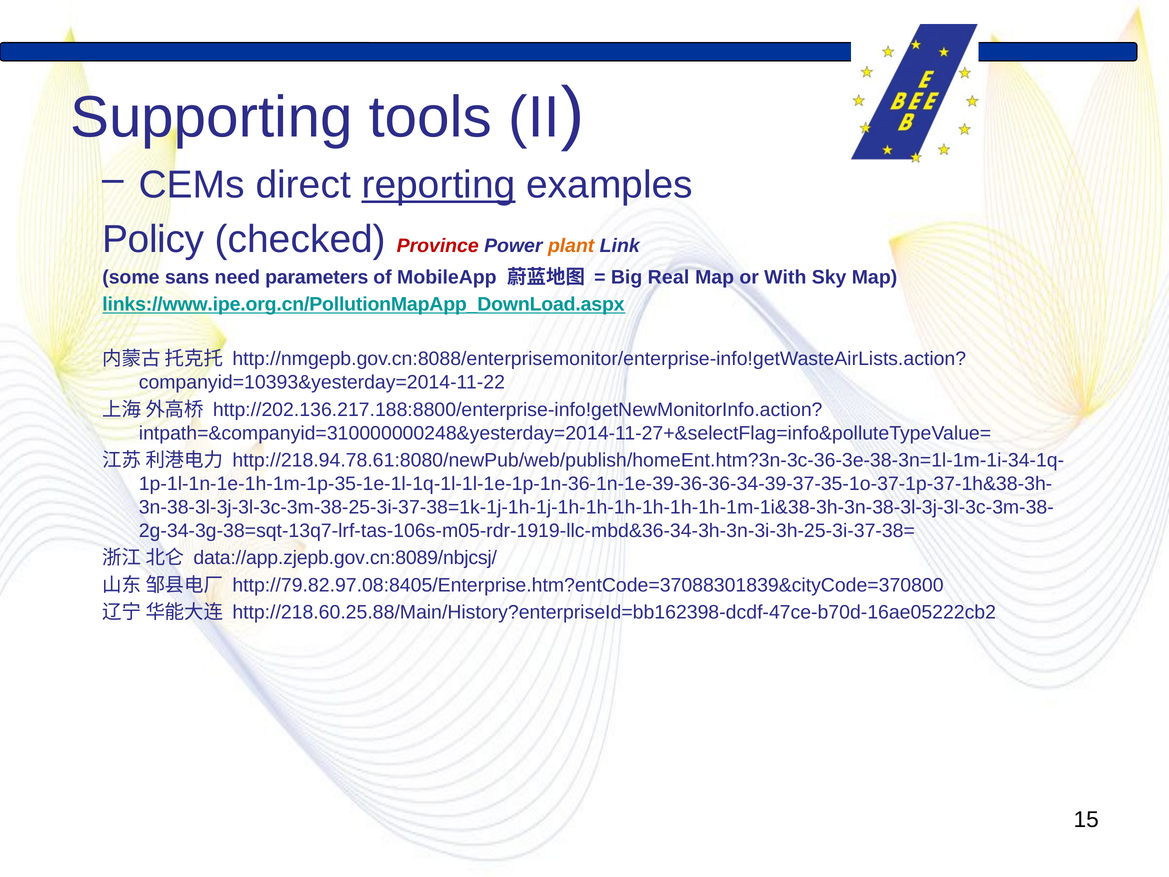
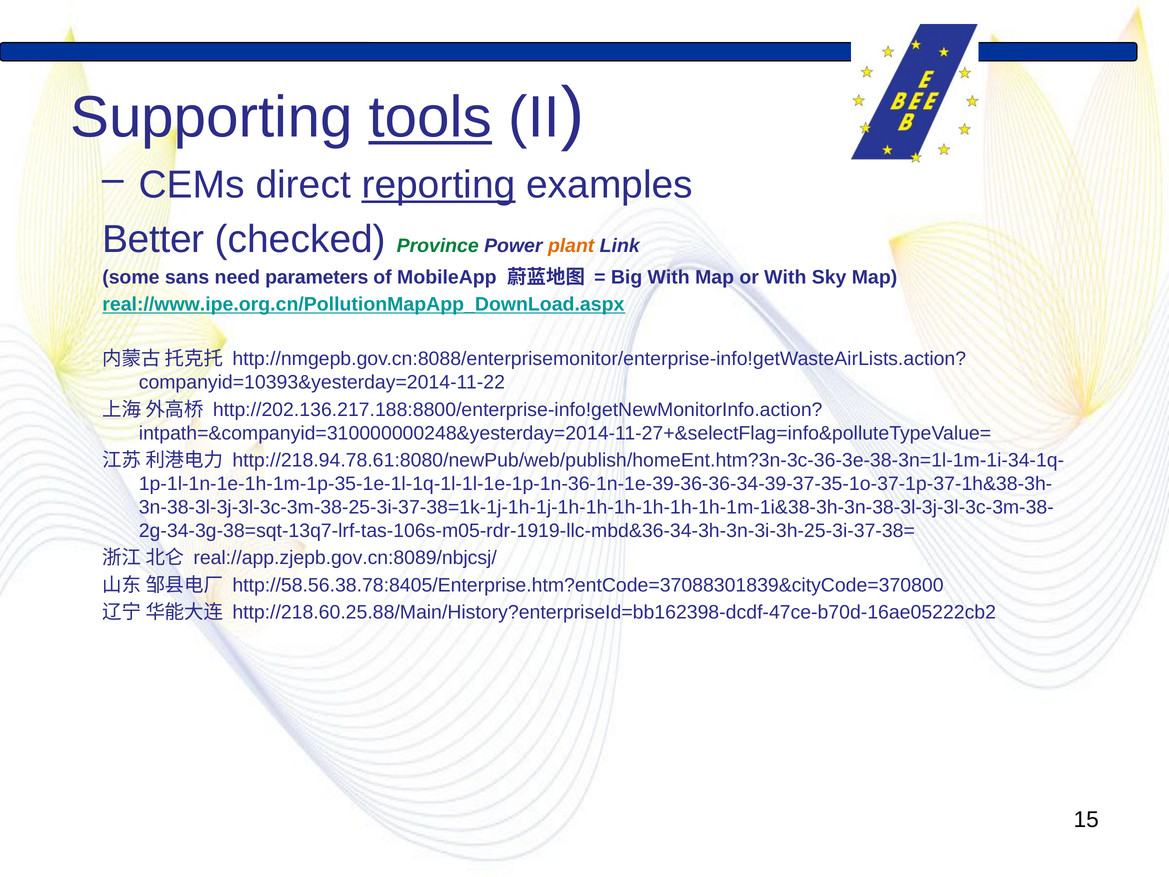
tools underline: none -> present
Policy: Policy -> Better
Province colour: red -> green
Big Real: Real -> With
links://www.ipe.org.cn/PollutionMapApp_DownLoad.aspx: links://www.ipe.org.cn/PollutionMapApp_DownLoad.aspx -> real://www.ipe.org.cn/PollutionMapApp_DownLoad.aspx
data://app.zjepb.gov.cn:8089/nbjcsj/: data://app.zjepb.gov.cn:8089/nbjcsj/ -> real://app.zjepb.gov.cn:8089/nbjcsj/
http://79.82.97.08:8405/Enterprise.htm?entCode=37088301839&cityCode=370800: http://79.82.97.08:8405/Enterprise.htm?entCode=37088301839&cityCode=370800 -> http://58.56.38.78:8405/Enterprise.htm?entCode=37088301839&cityCode=370800
